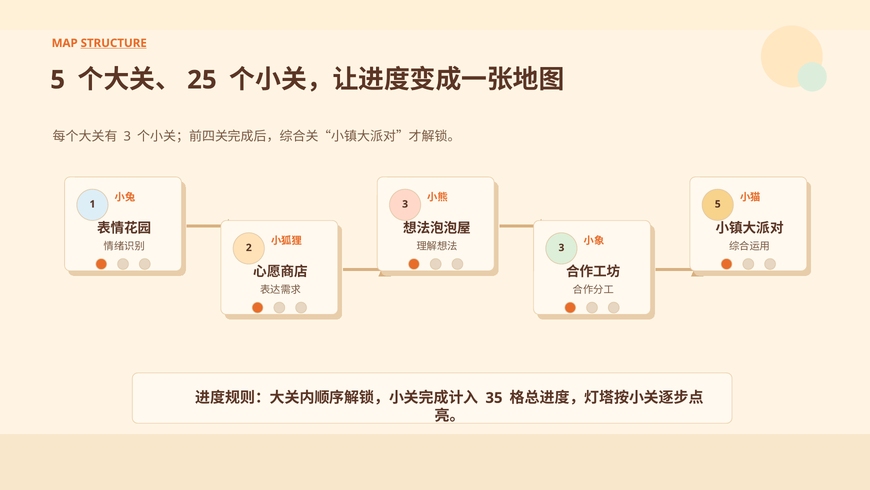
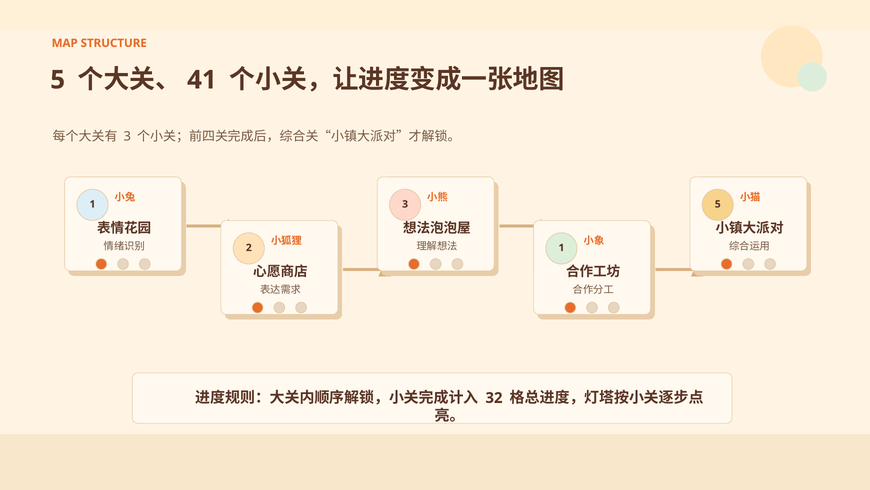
STRUCTURE underline: present -> none
25: 25 -> 41
3 at (561, 247): 3 -> 1
35: 35 -> 32
